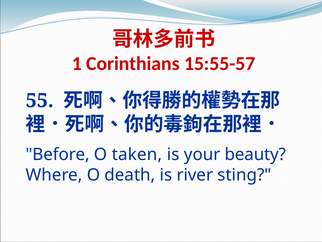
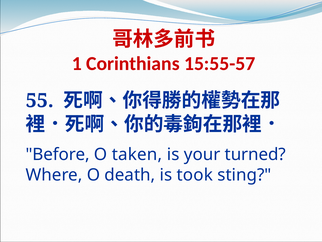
beauty: beauty -> turned
river: river -> took
